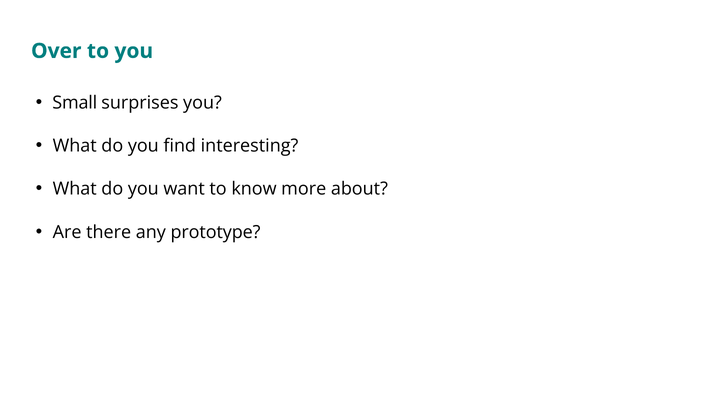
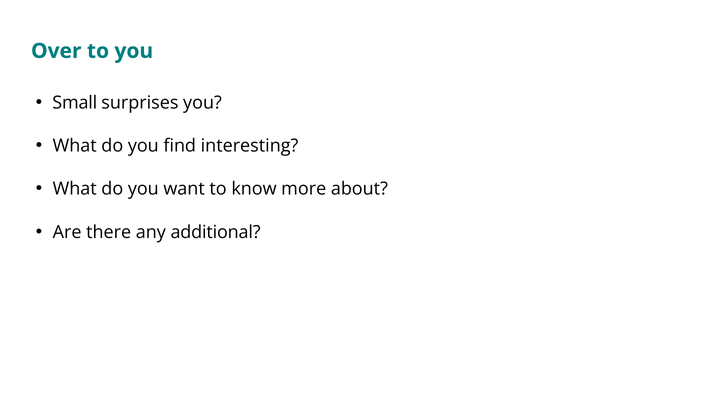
prototype: prototype -> additional
